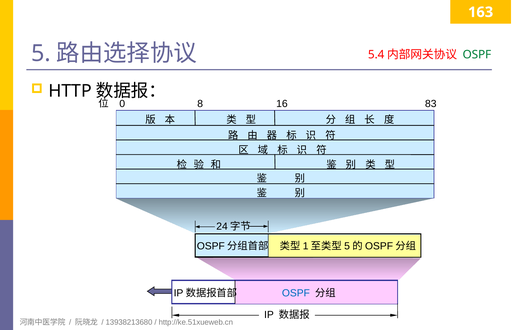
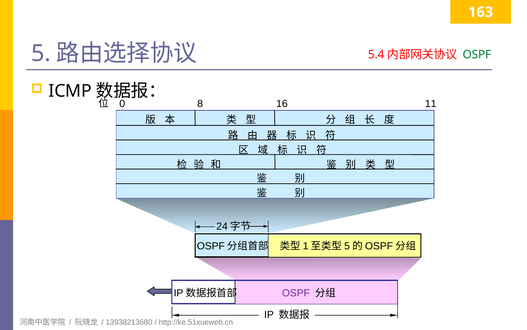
HTTP: HTTP -> ICMP
83: 83 -> 11
OSPF at (296, 293) colour: blue -> purple
